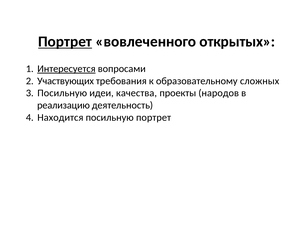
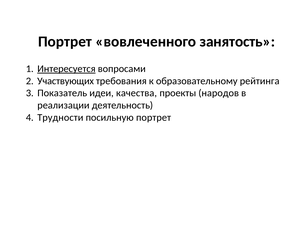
Портрет at (65, 42) underline: present -> none
открытых: открытых -> занятость
сложных: сложных -> рейтинга
Посильную at (62, 93): Посильную -> Показатель
реализацию: реализацию -> реализации
Находится: Находится -> Трудности
